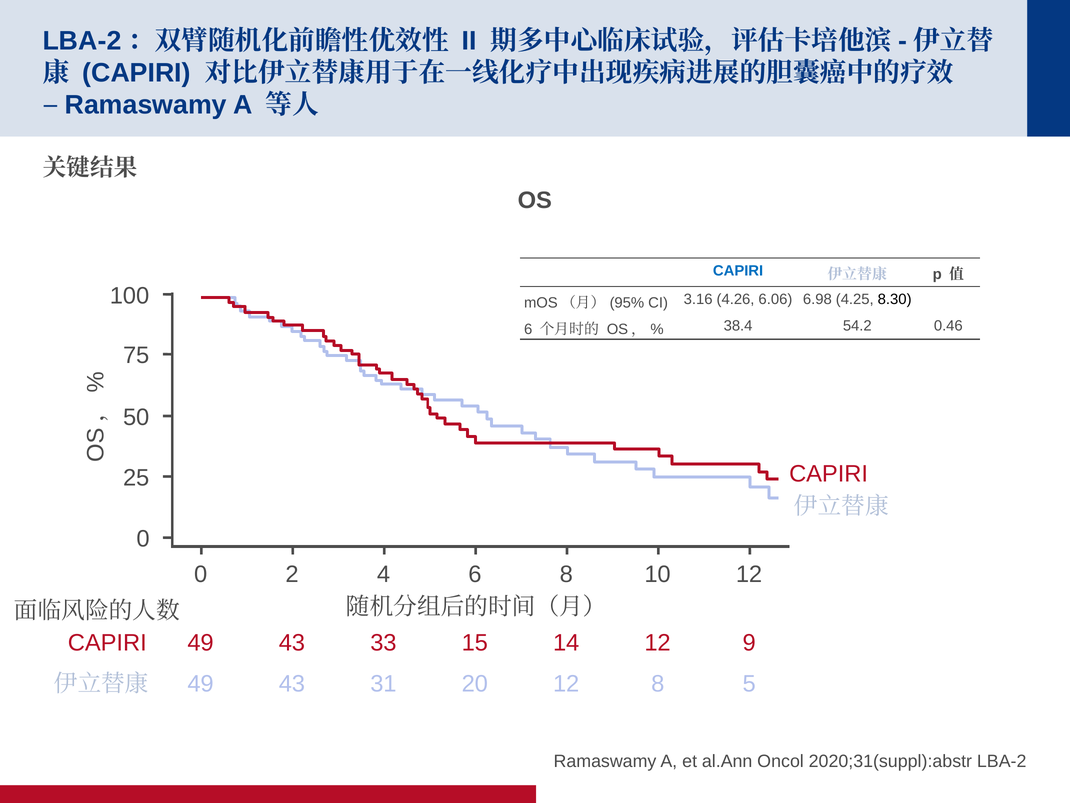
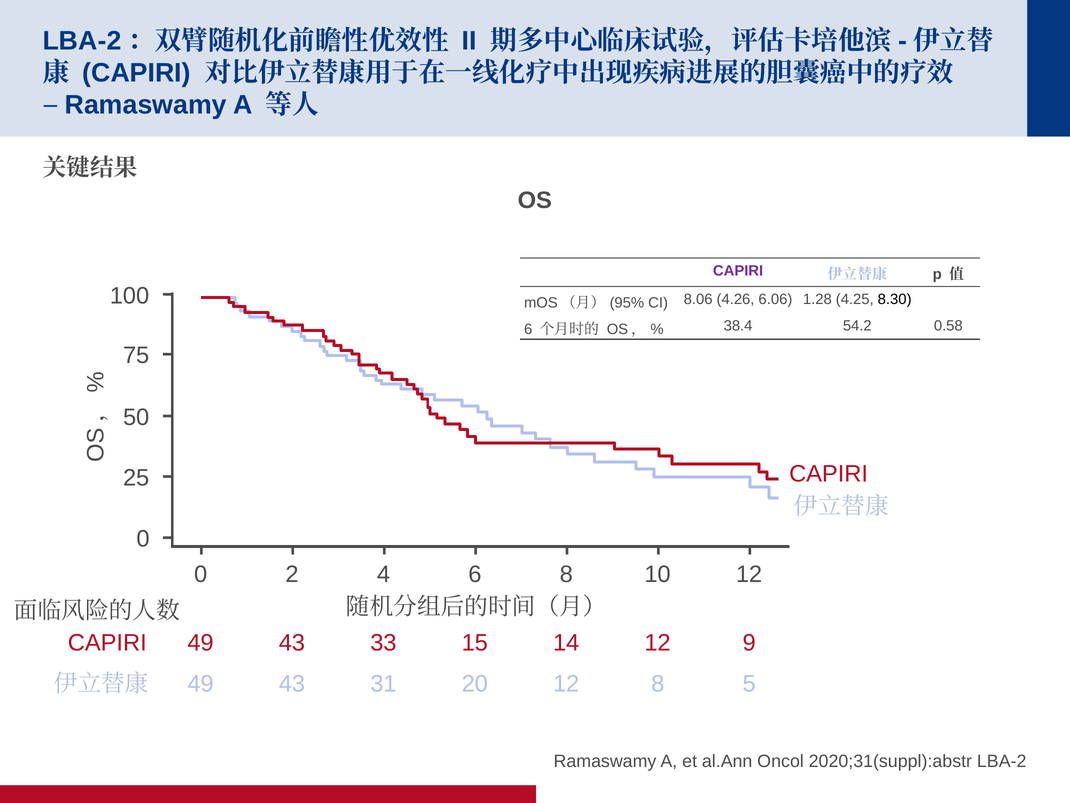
CAPIRI at (738, 270) colour: blue -> purple
3.16: 3.16 -> 8.06
6.98: 6.98 -> 1.28
0.46: 0.46 -> 0.58
